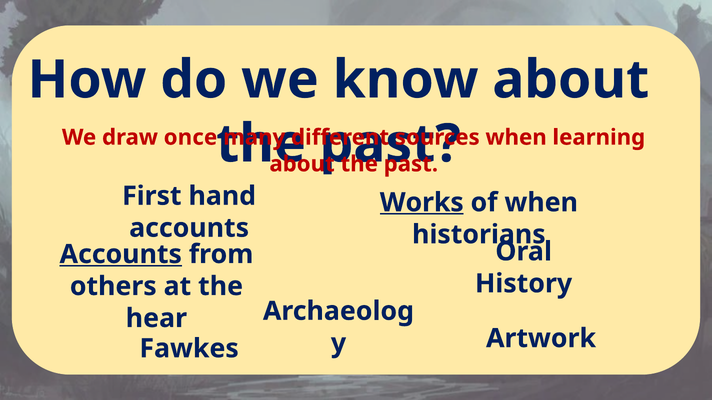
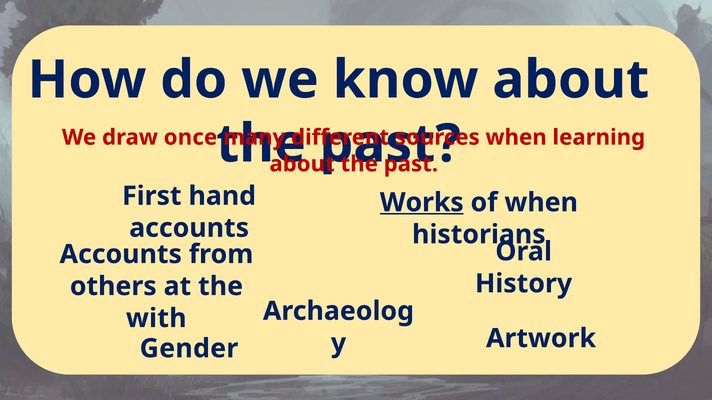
Accounts at (121, 255) underline: present -> none
hear: hear -> with
Fawkes: Fawkes -> Gender
